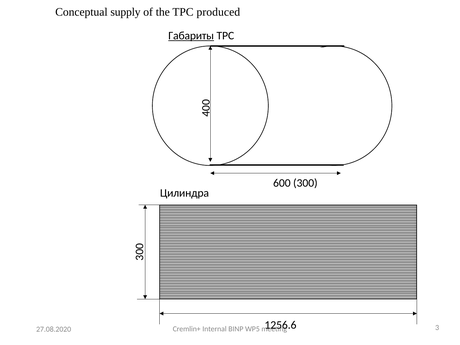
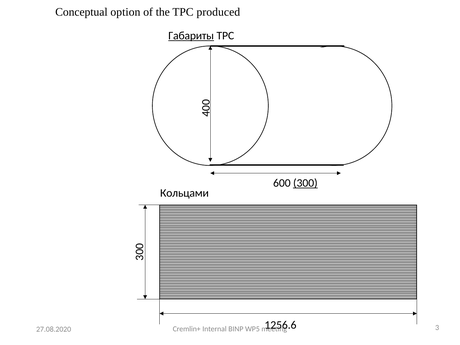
supply: supply -> option
300 underline: none -> present
Цилиндра: Цилиндра -> Кольцами
